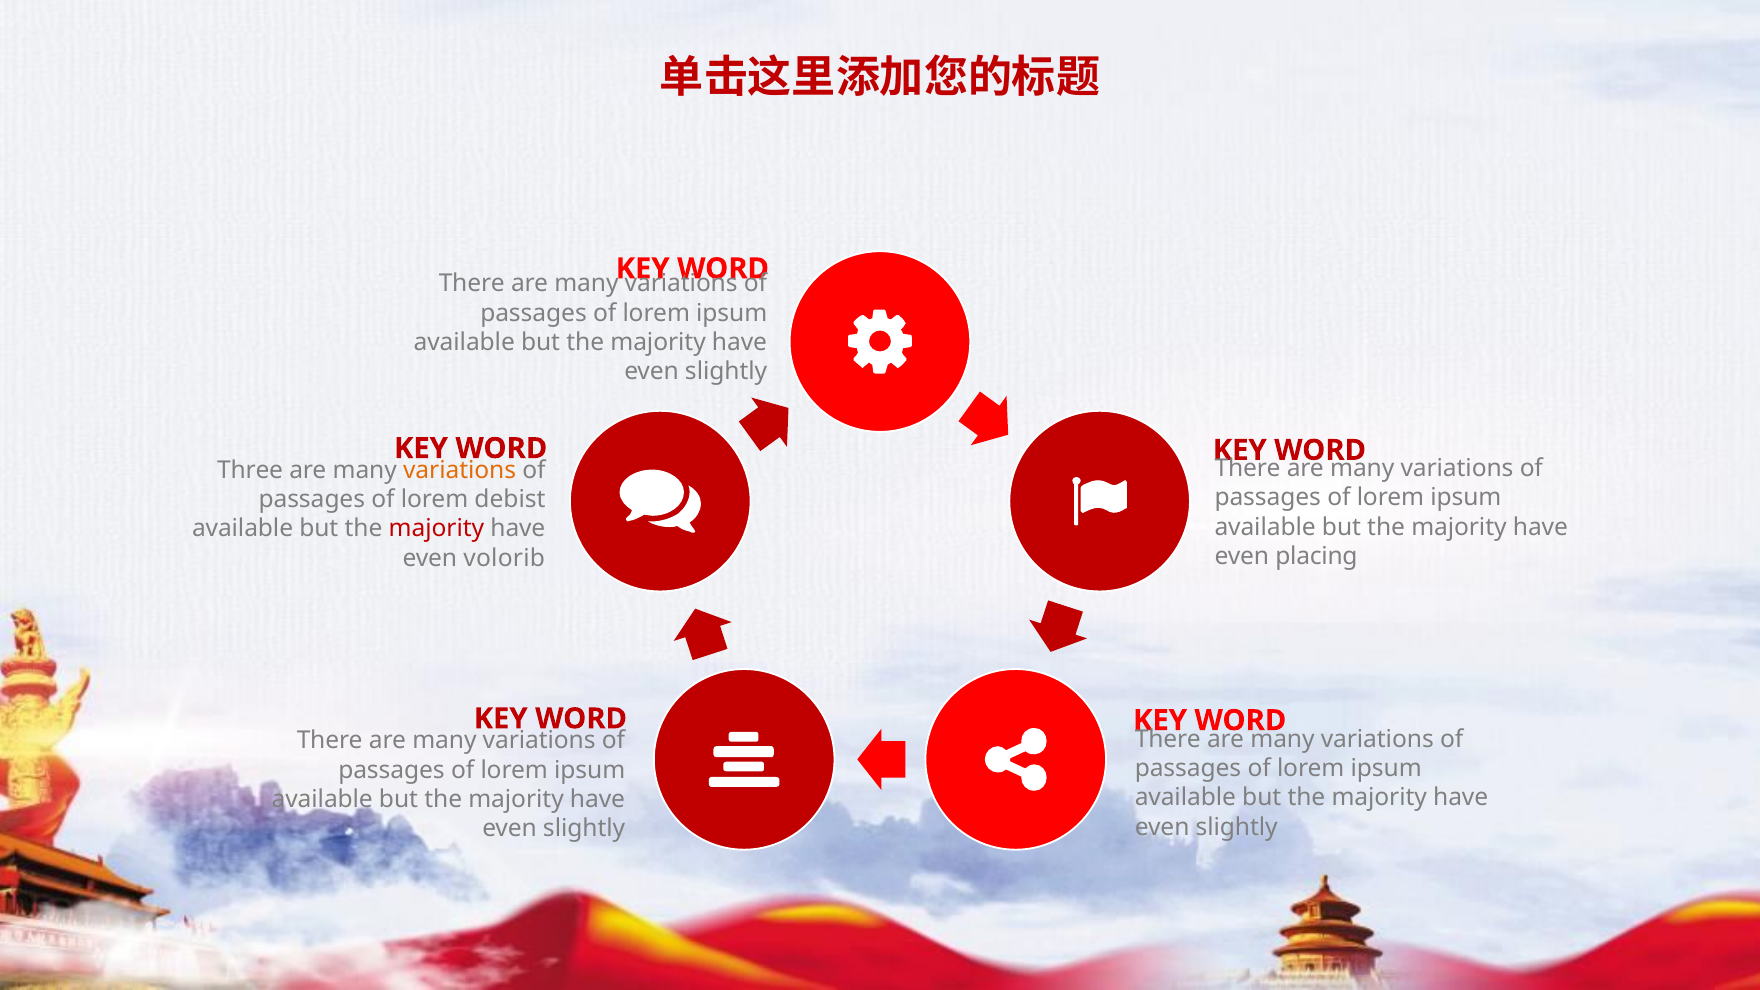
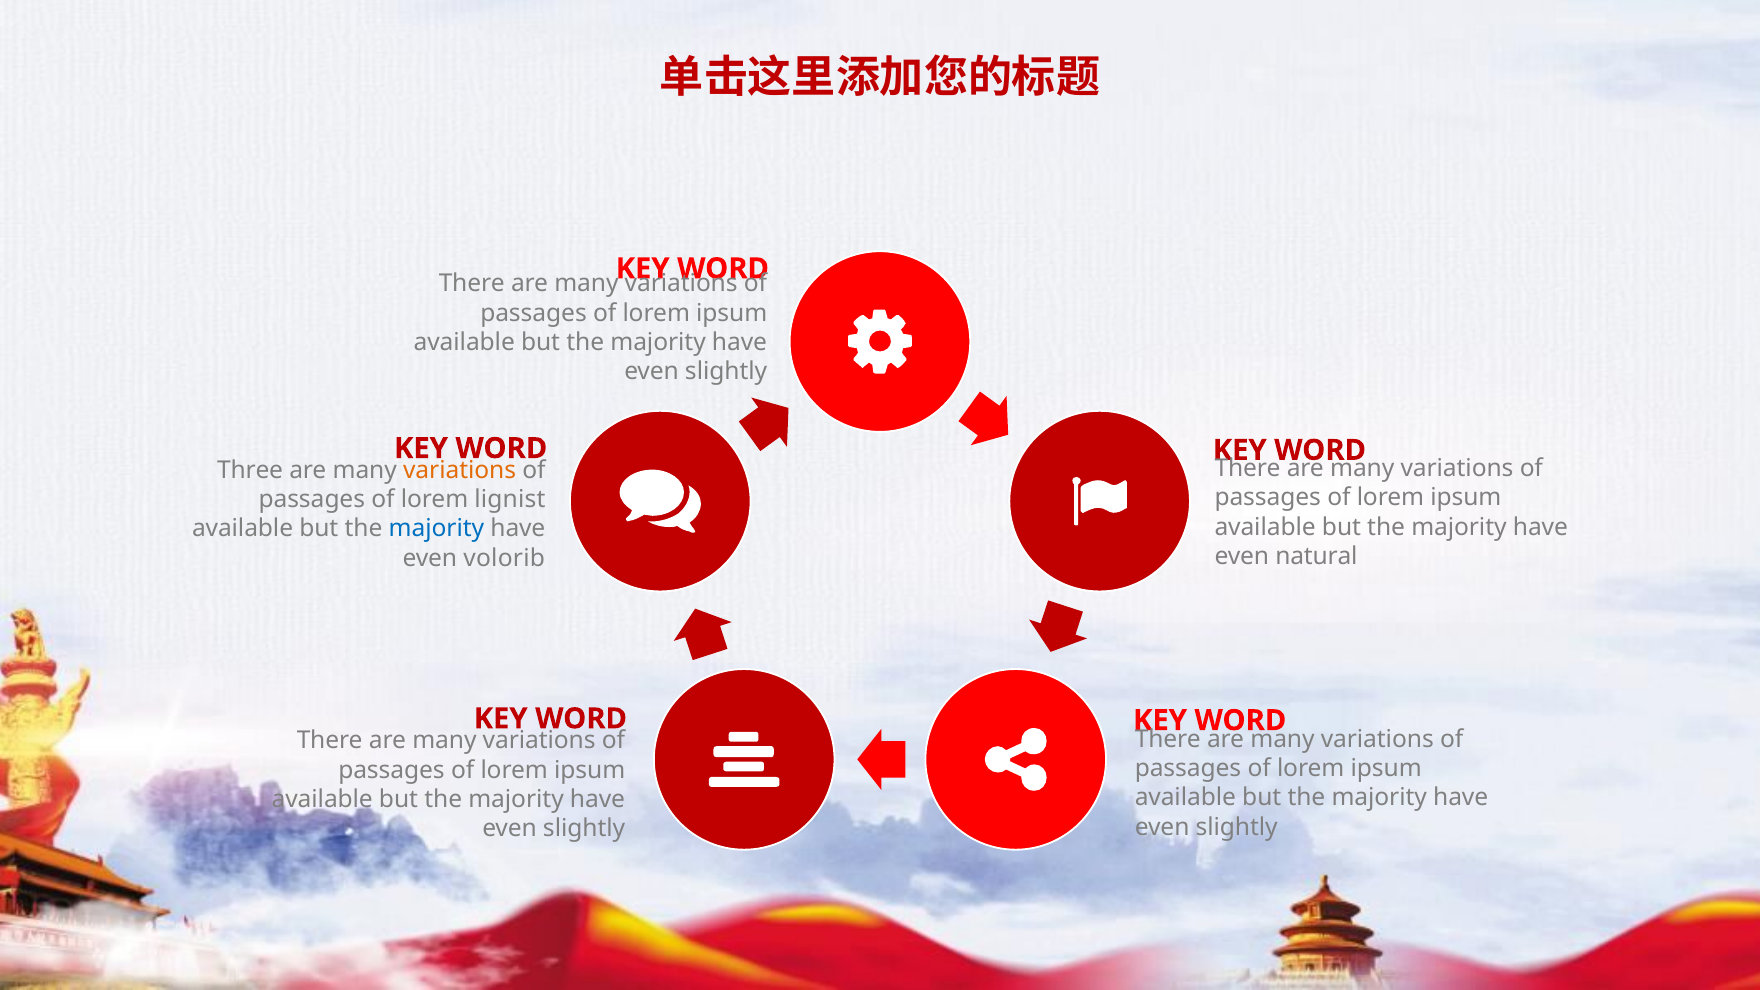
debist: debist -> lignist
majority at (436, 529) colour: red -> blue
placing: placing -> natural
